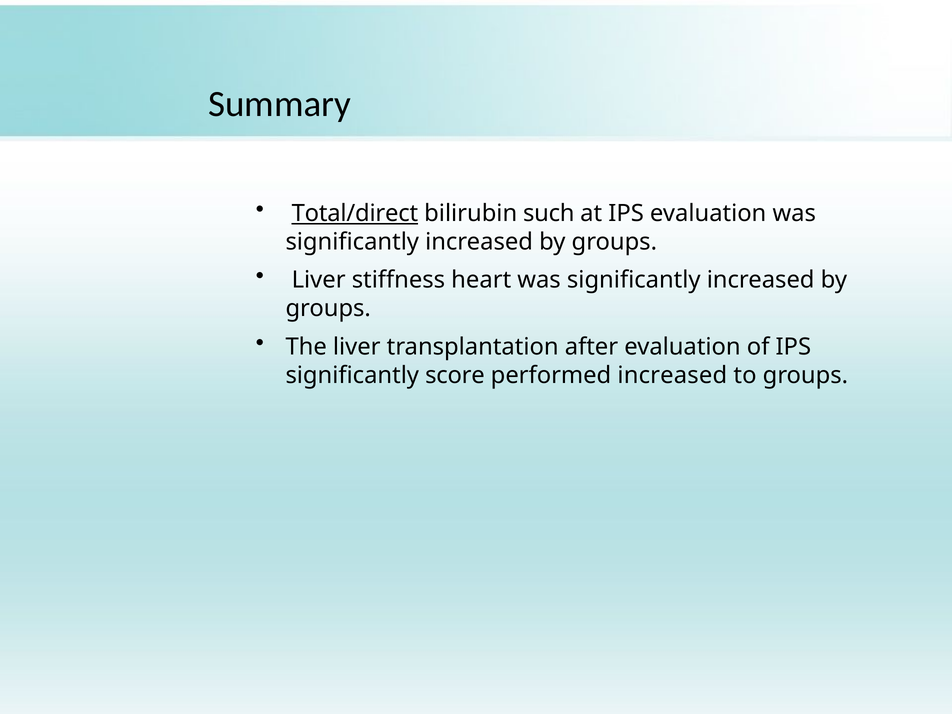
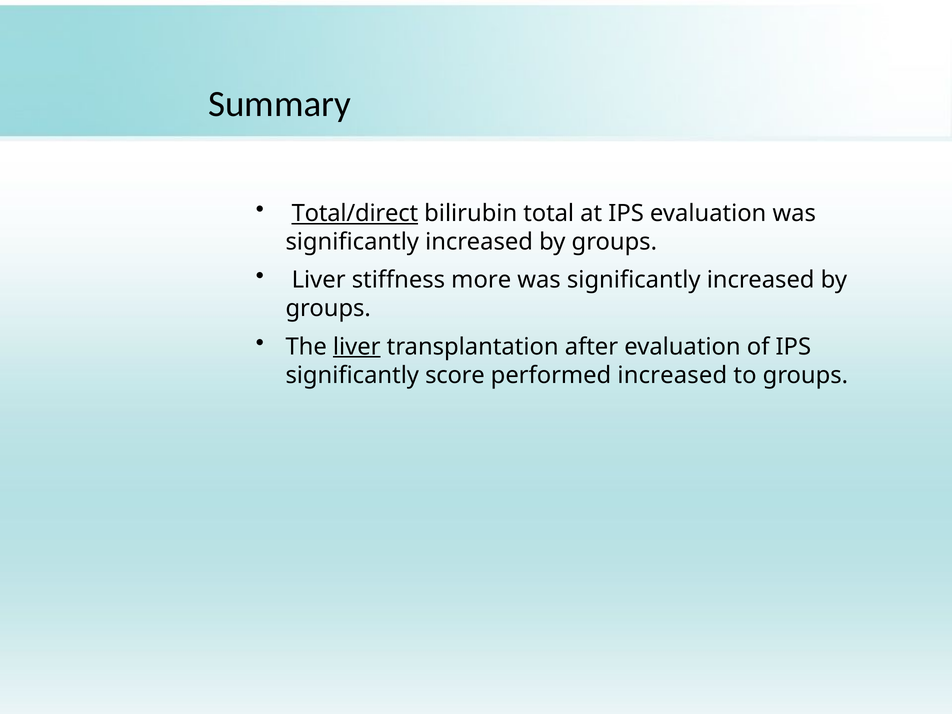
such: such -> total
heart: heart -> more
liver at (357, 347) underline: none -> present
